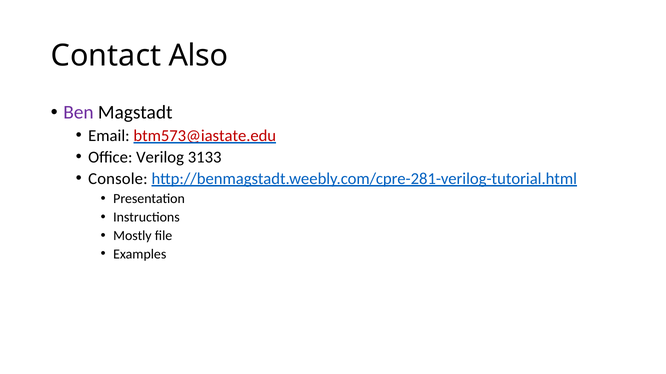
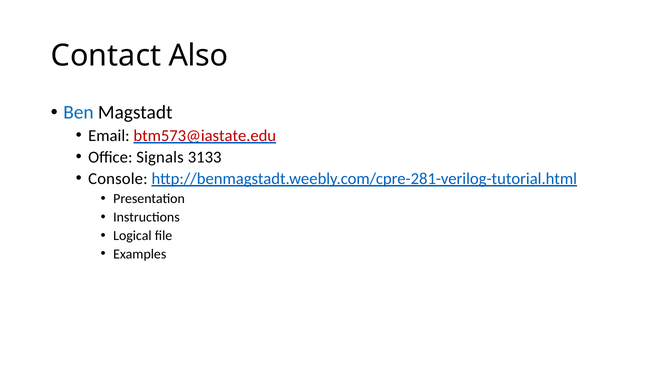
Ben colour: purple -> blue
Verilog: Verilog -> Signals
Mostly: Mostly -> Logical
